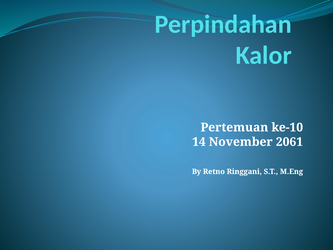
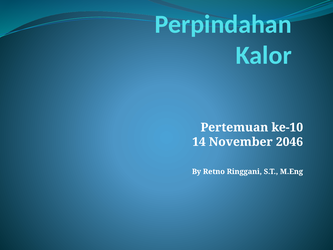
2061: 2061 -> 2046
